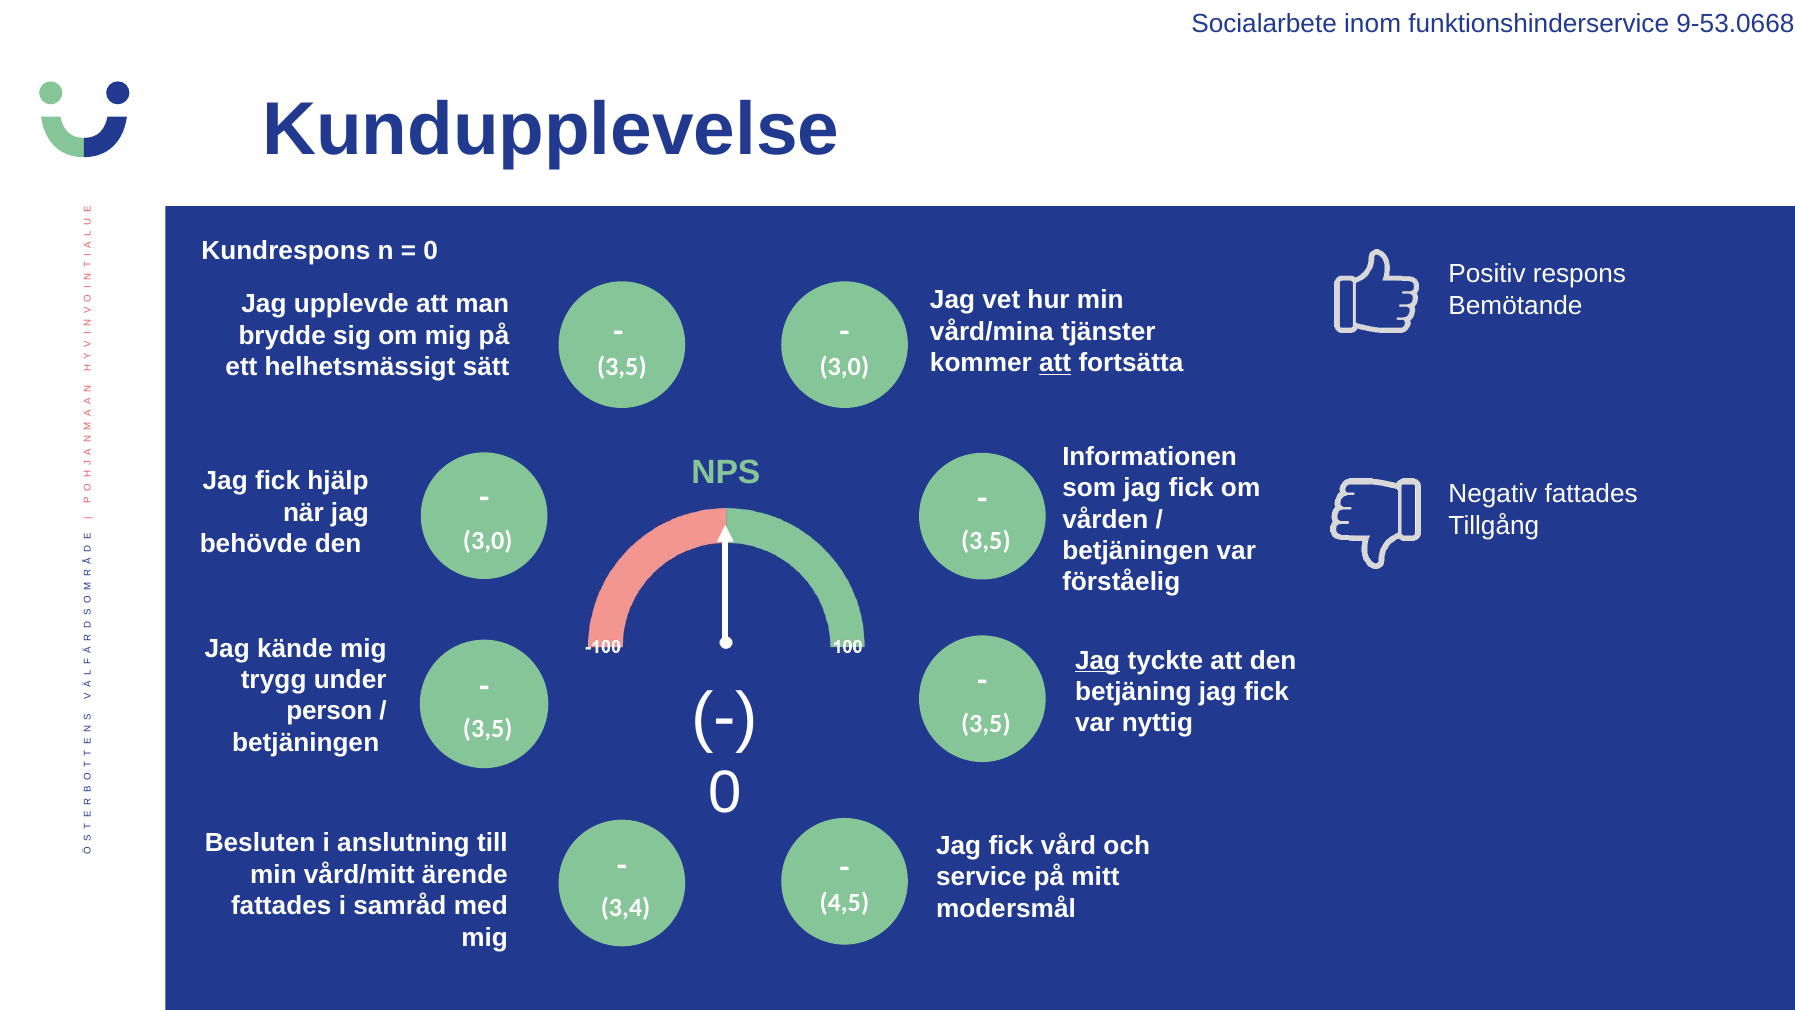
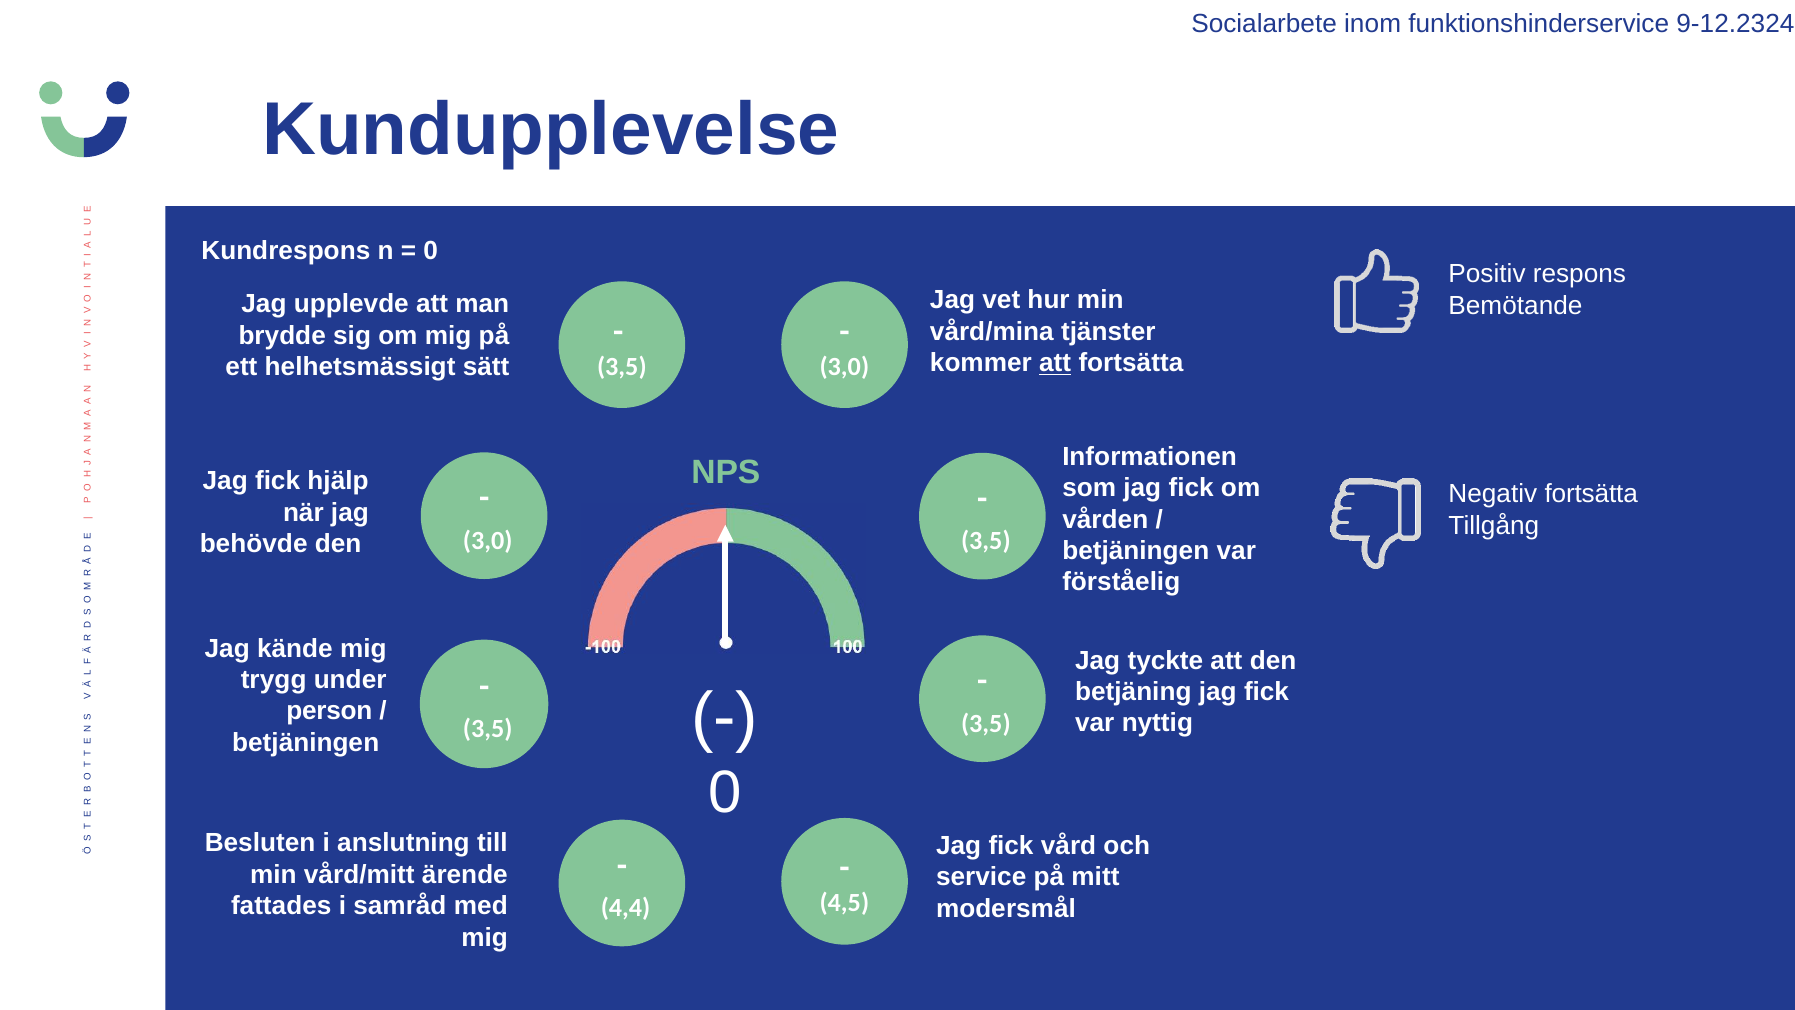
9-53.0668: 9-53.0668 -> 9-12.2324
Negativ fattades: fattades -> fortsätta
Jag at (1098, 660) underline: present -> none
3,4: 3,4 -> 4,4
